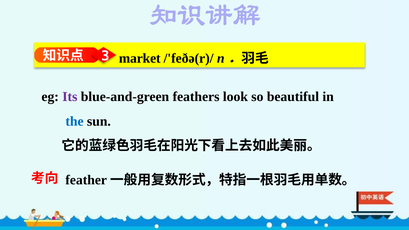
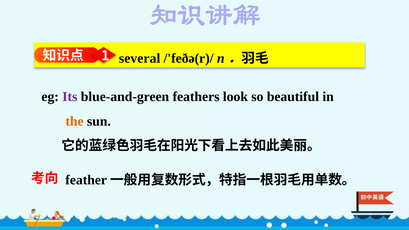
3: 3 -> 1
market: market -> several
the colour: blue -> orange
